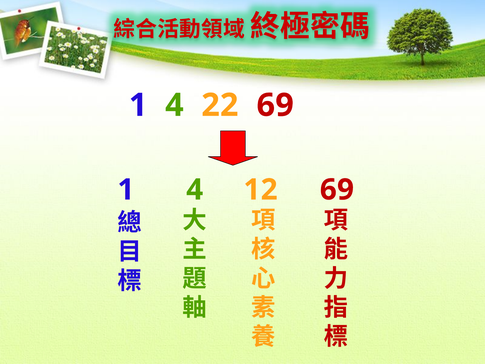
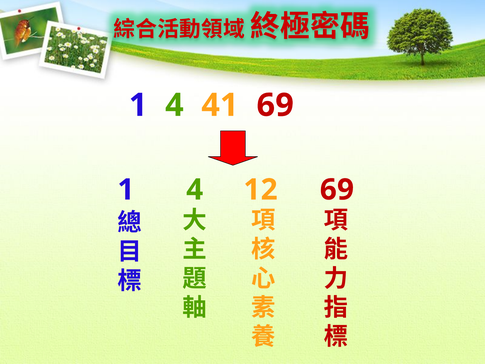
22: 22 -> 41
